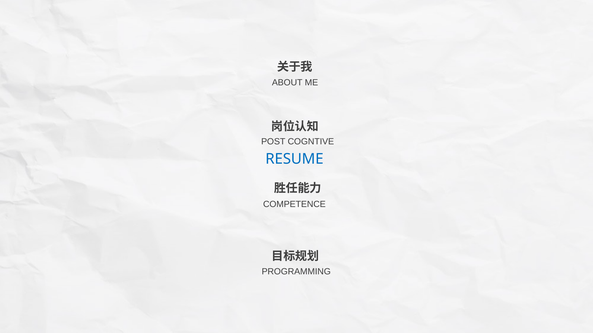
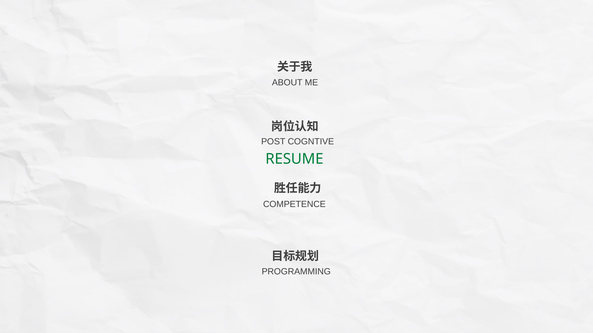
RESUME colour: blue -> green
